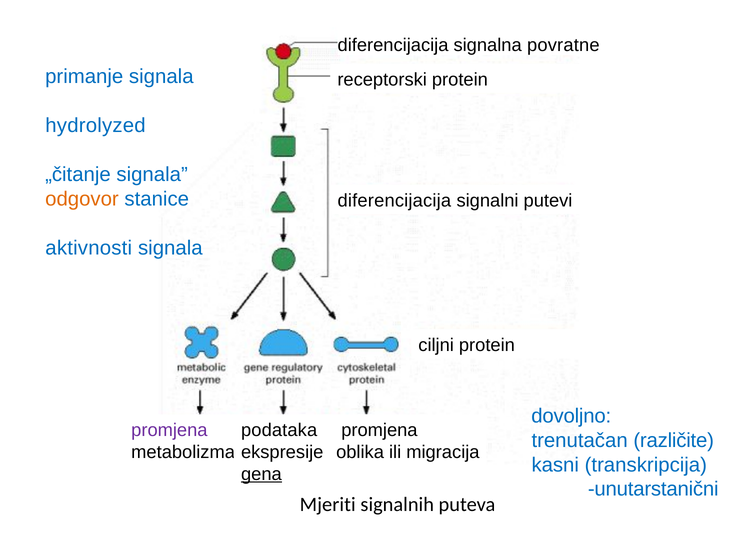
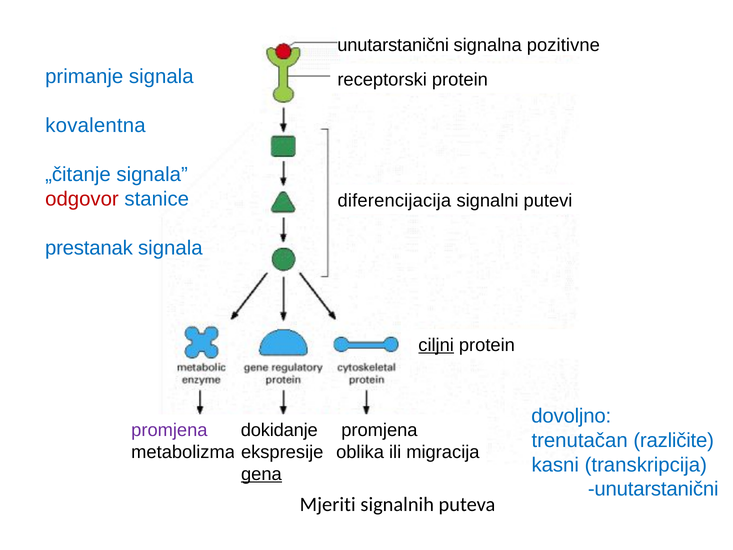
diferencijacija at (393, 45): diferencijacija -> unutarstanični
povratne: povratne -> pozitivne
hydrolyzed: hydrolyzed -> kovalentna
odgovor colour: orange -> red
aktivnosti: aktivnosti -> prestanak
ciljni underline: none -> present
podataka: podataka -> dokidanje
